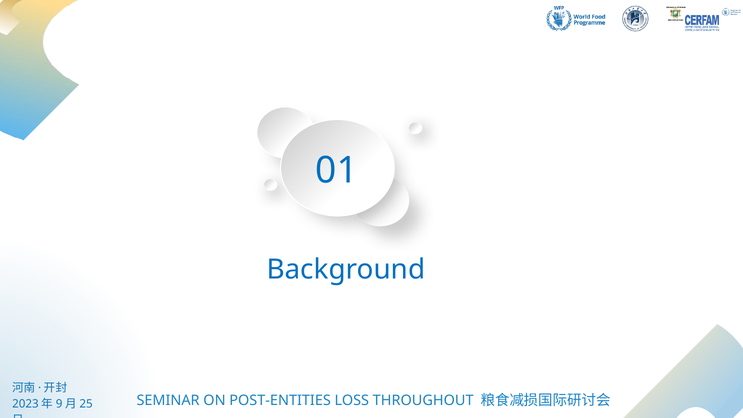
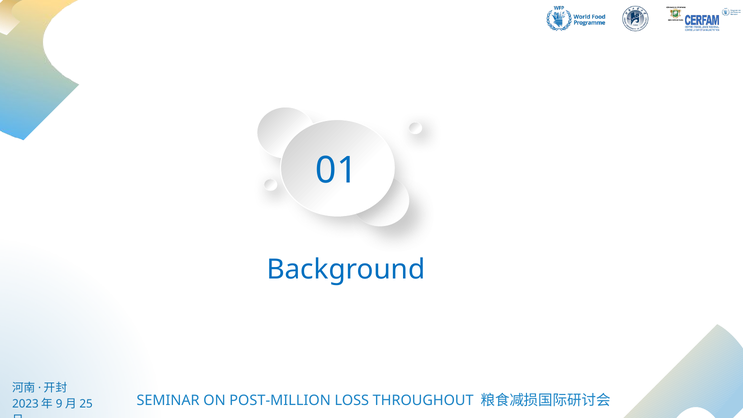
POST-ENTITIES: POST-ENTITIES -> POST-MILLION
